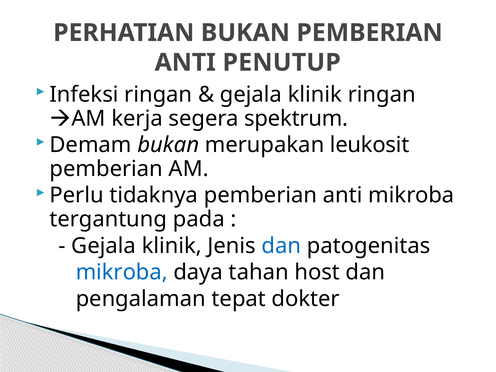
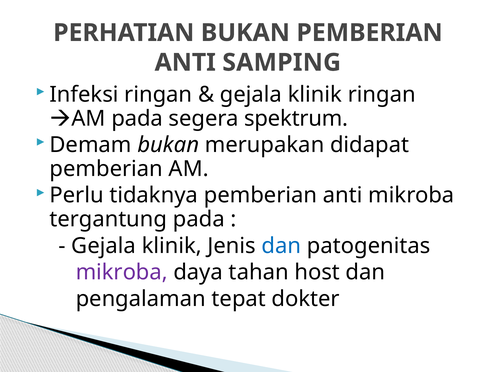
PENUTUP: PENUTUP -> SAMPING
AM kerja: kerja -> pada
leukosit: leukosit -> didapat
mikroba at (122, 272) colour: blue -> purple
